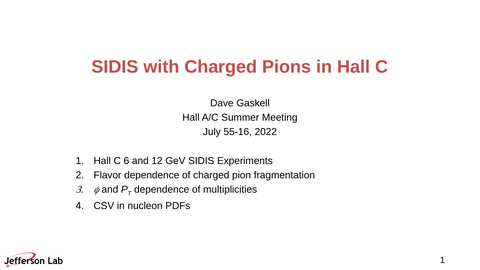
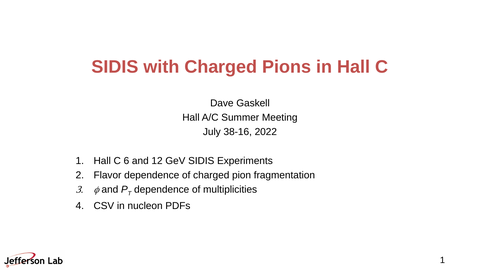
55-16: 55-16 -> 38-16
